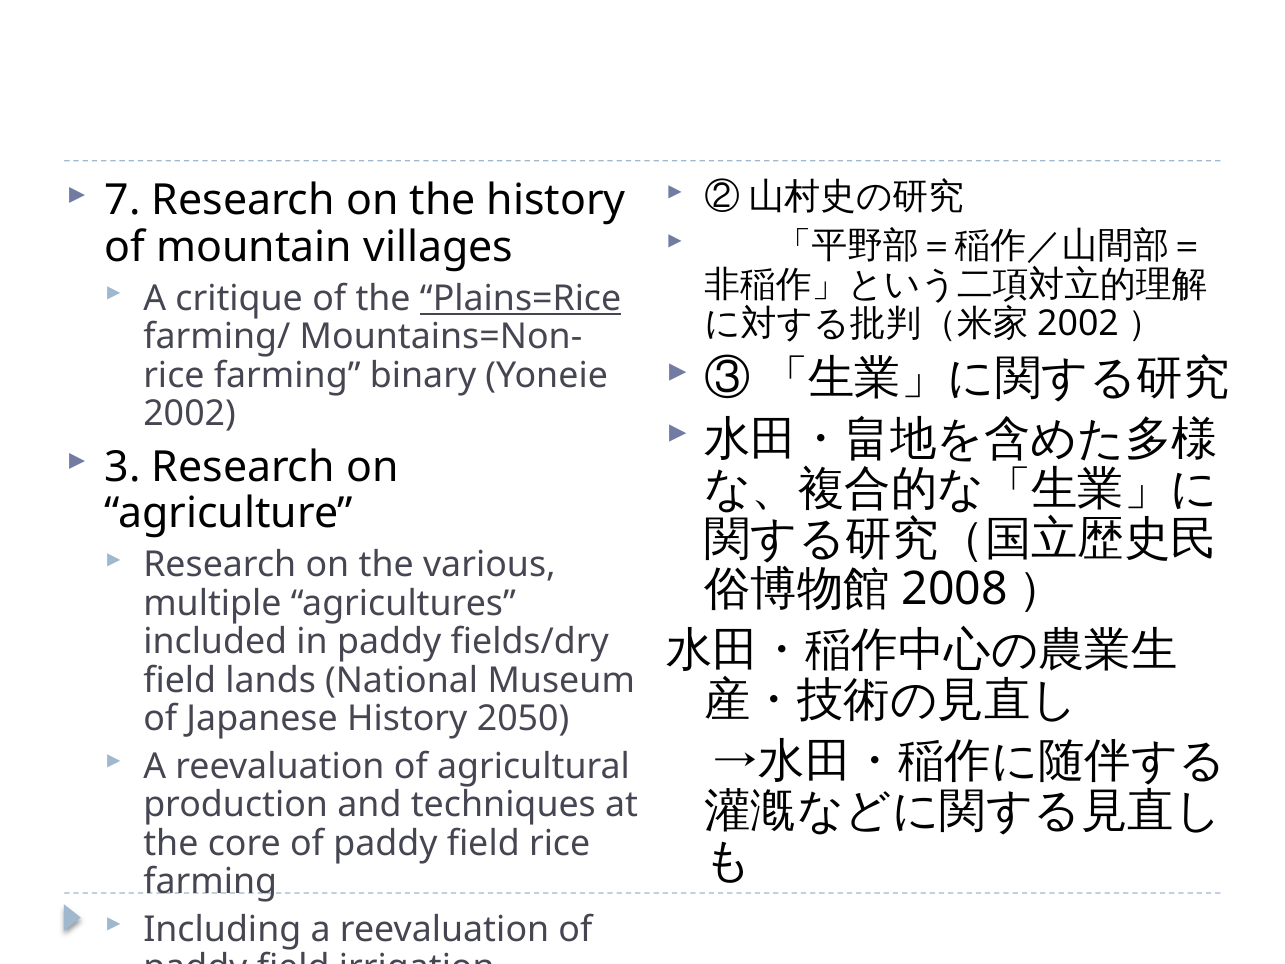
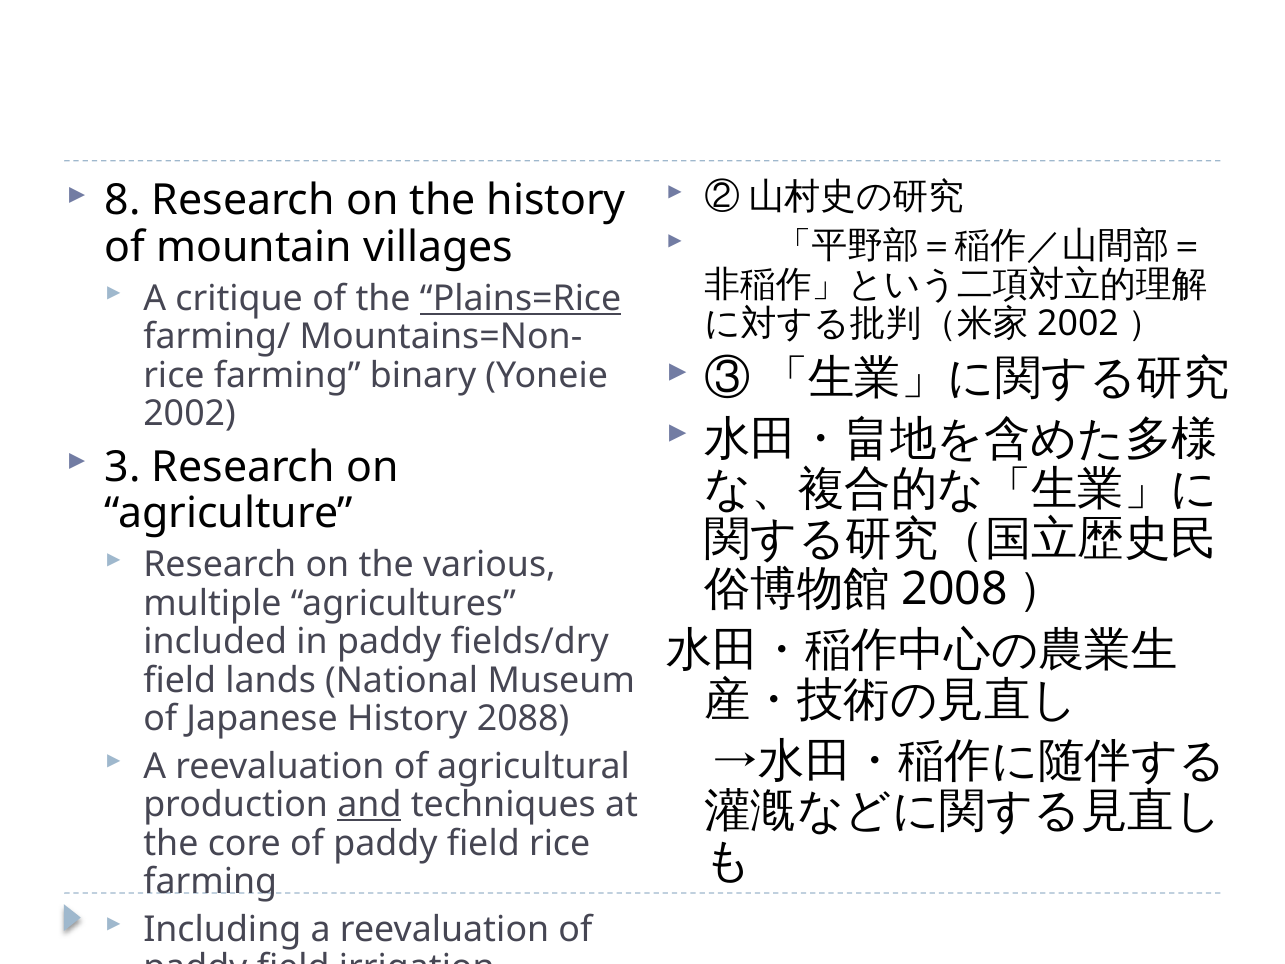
7: 7 -> 8
2050: 2050 -> 2088
and underline: none -> present
